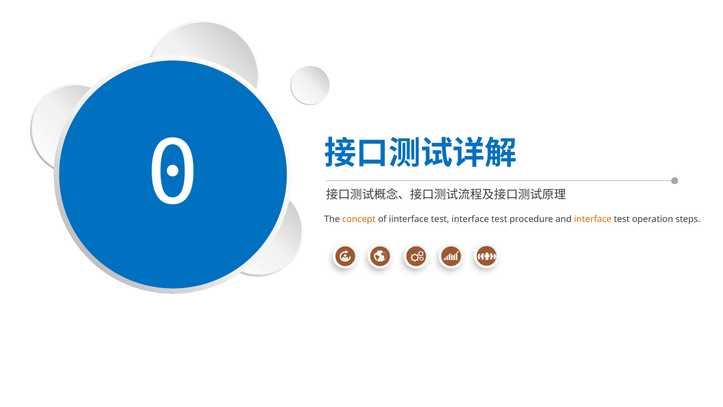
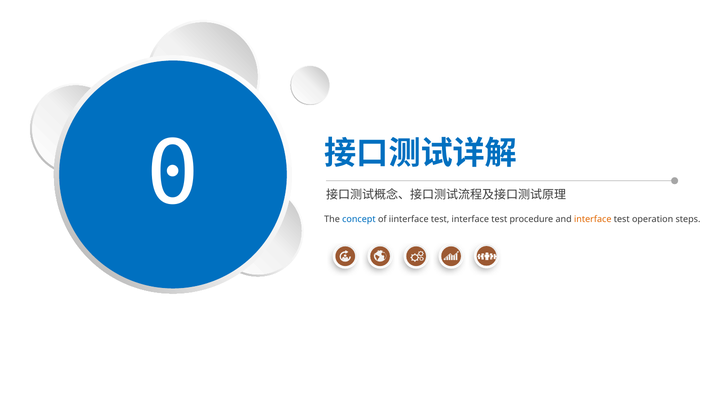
concept colour: orange -> blue
